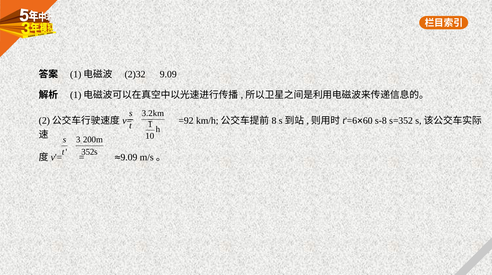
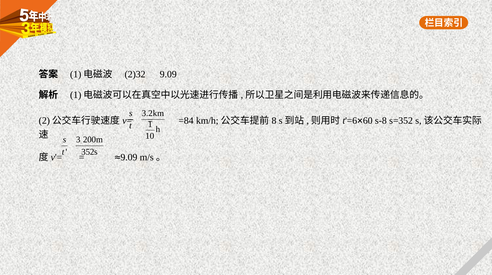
=92: =92 -> =84
